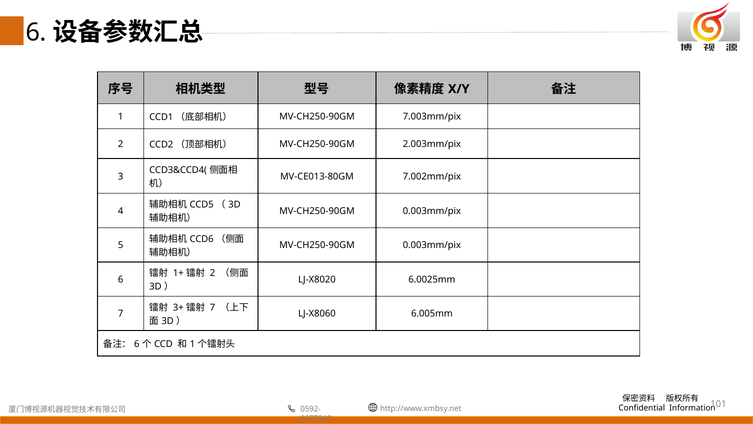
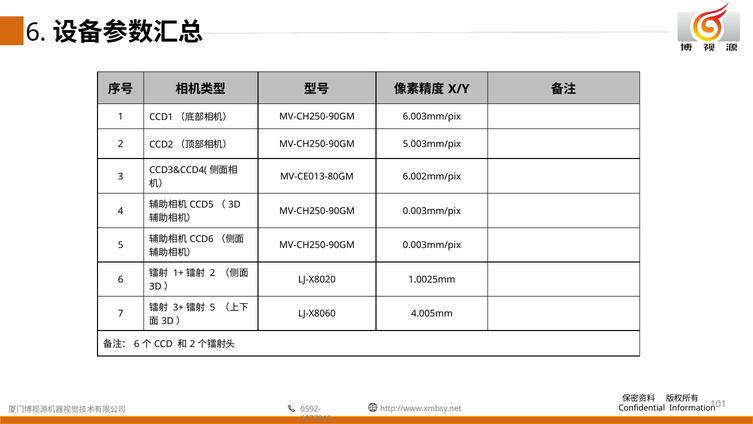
7.003mm/pix: 7.003mm/pix -> 6.003mm/pix
2.003mm/pix: 2.003mm/pix -> 5.003mm/pix
7.002mm/pix: 7.002mm/pix -> 6.002mm/pix
6.0025mm: 6.0025mm -> 1.0025mm
7 at (213, 307): 7 -> 5
6.005mm: 6.005mm -> 4.005mm
1 at (192, 344): 1 -> 2
